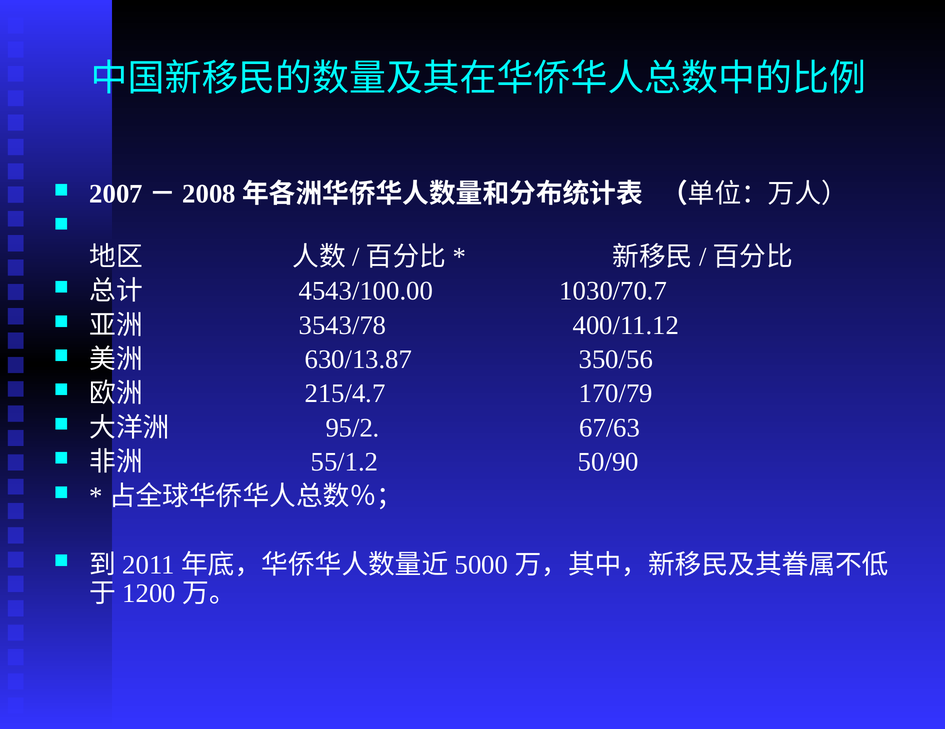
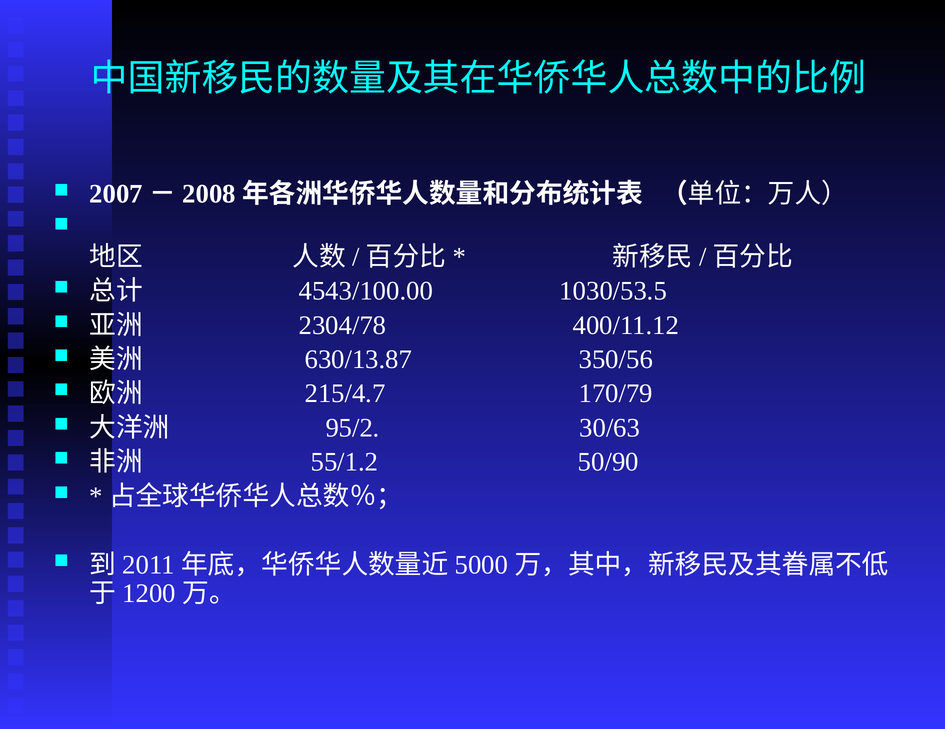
1030/70.7: 1030/70.7 -> 1030/53.5
3543/78: 3543/78 -> 2304/78
67/63: 67/63 -> 30/63
